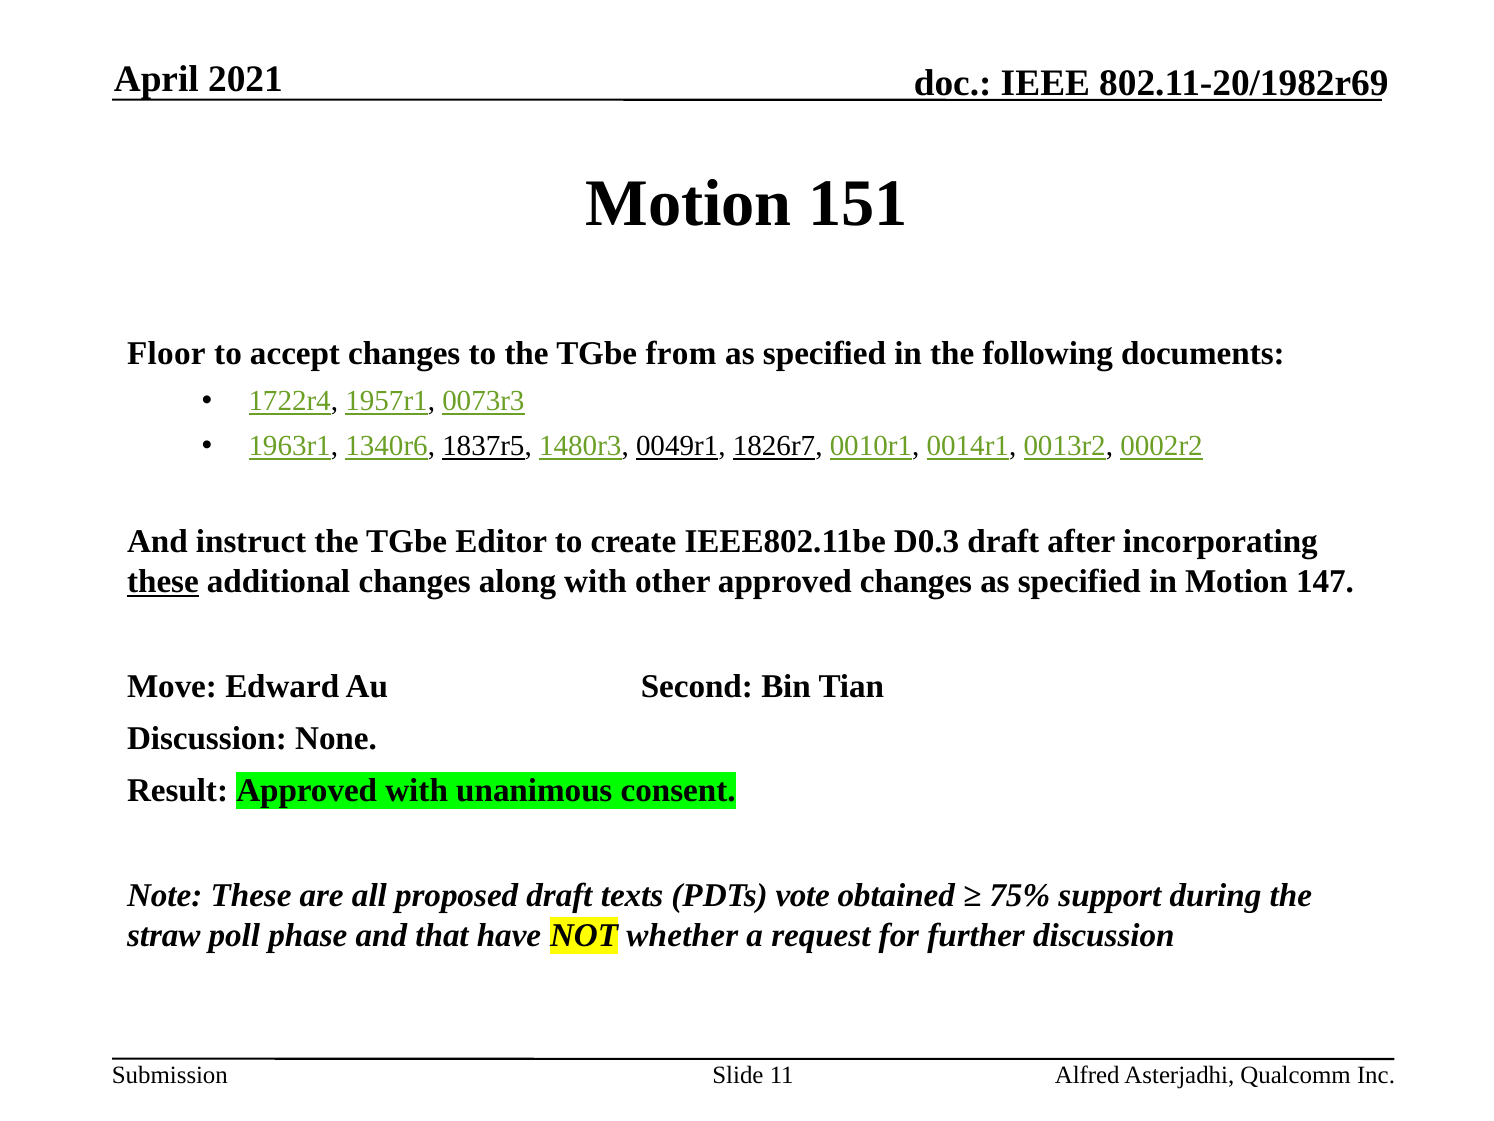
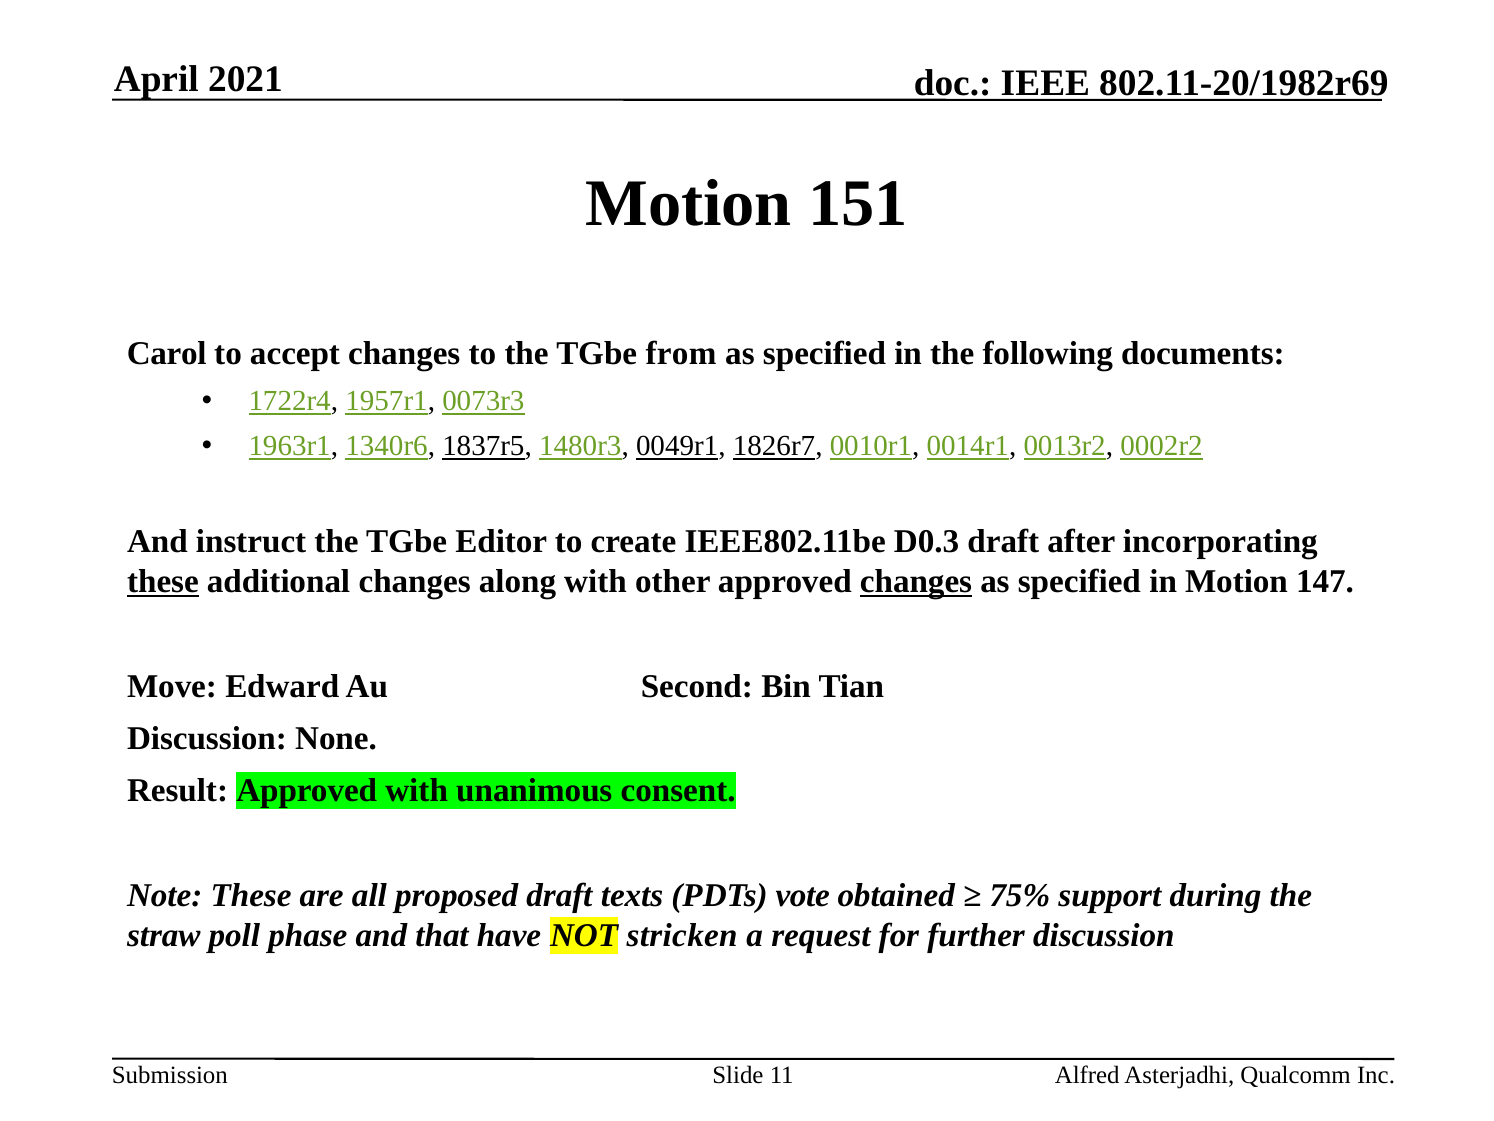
Floor: Floor -> Carol
changes at (916, 581) underline: none -> present
whether: whether -> stricken
